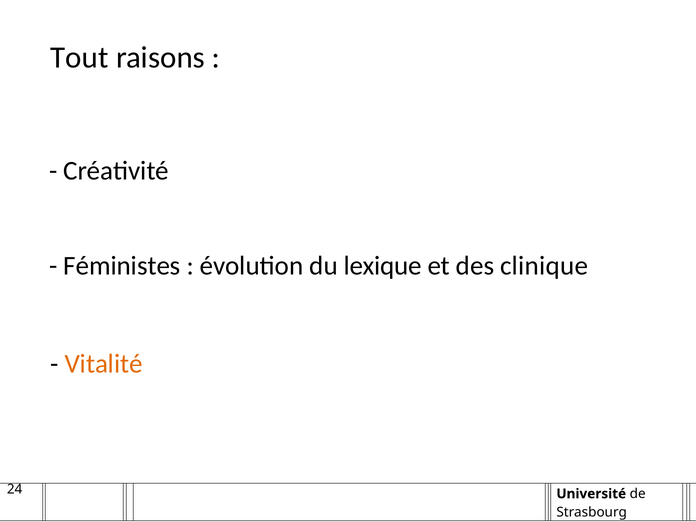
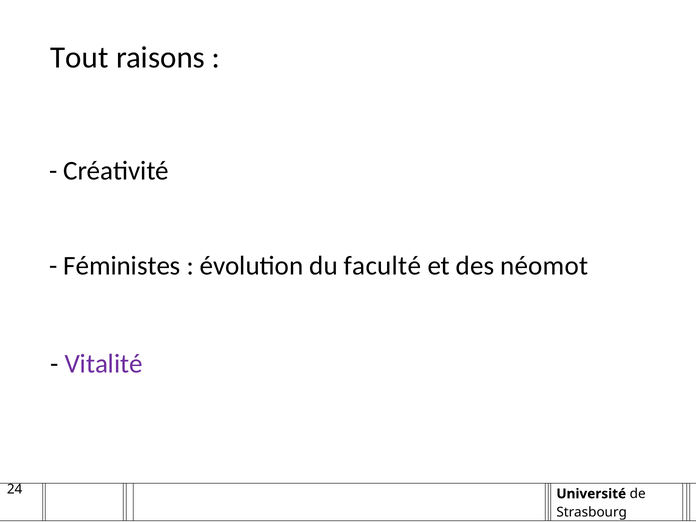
lexique: lexique -> faculté
clinique: clinique -> néomot
Vitalité colour: orange -> purple
